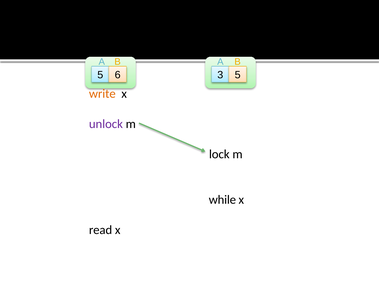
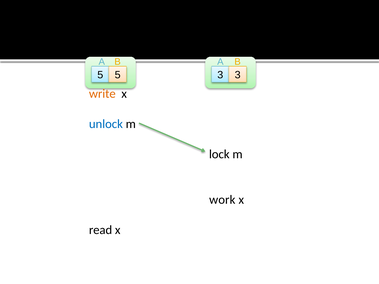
5 6: 6 -> 5
3 5: 5 -> 3
unlock colour: purple -> blue
while: while -> work
